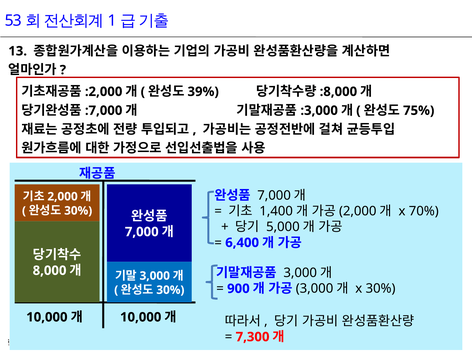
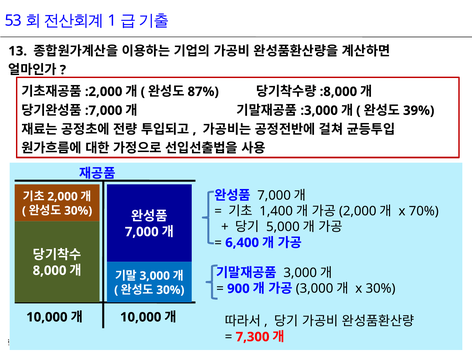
39%: 39% -> 87%
75%: 75% -> 39%
